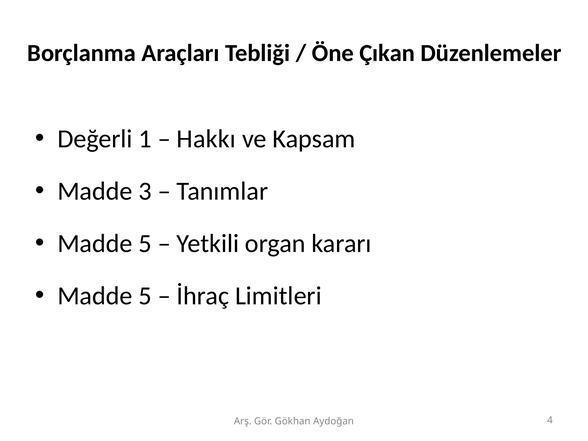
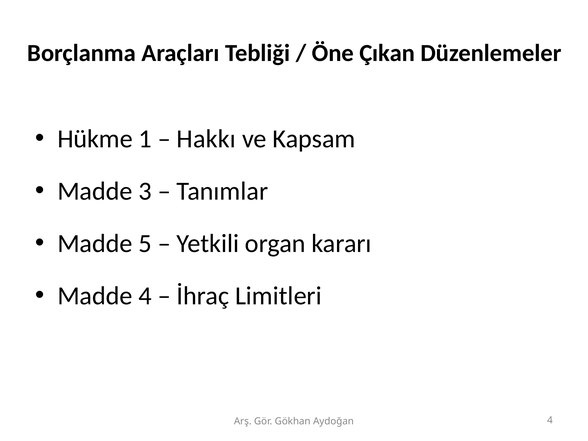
Değerli: Değerli -> Hükme
5 at (145, 296): 5 -> 4
